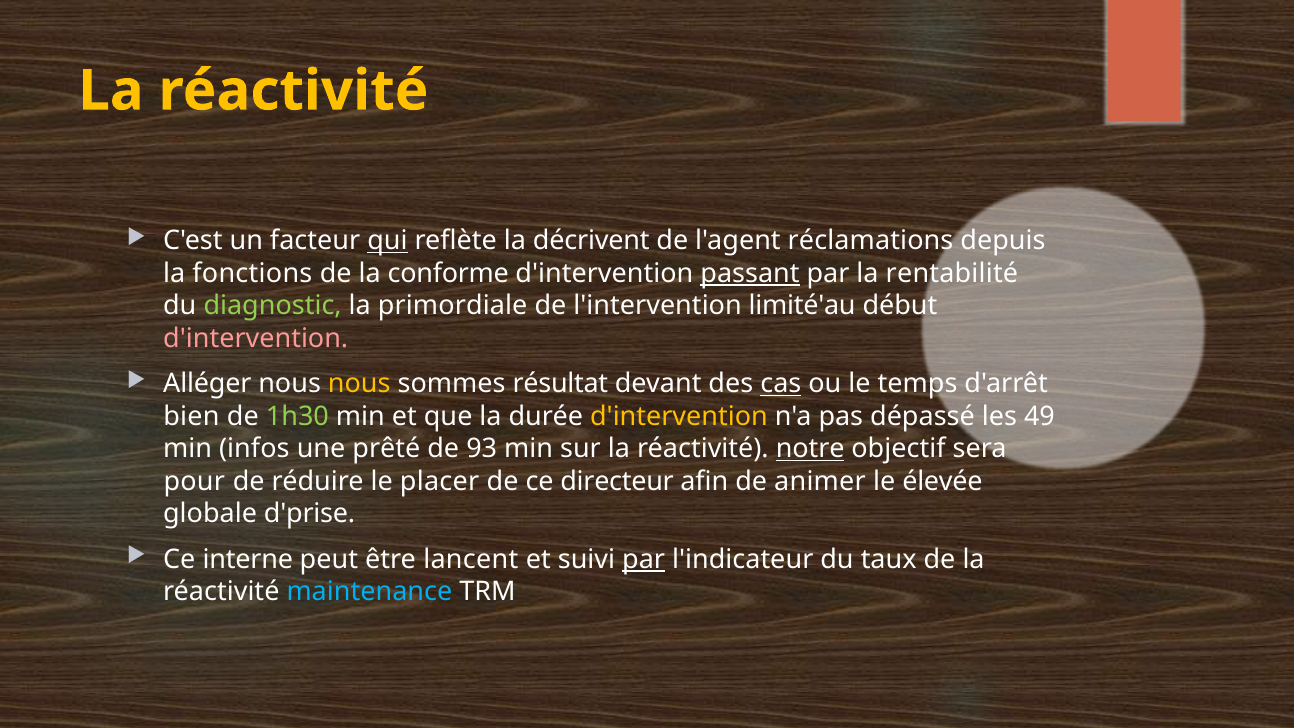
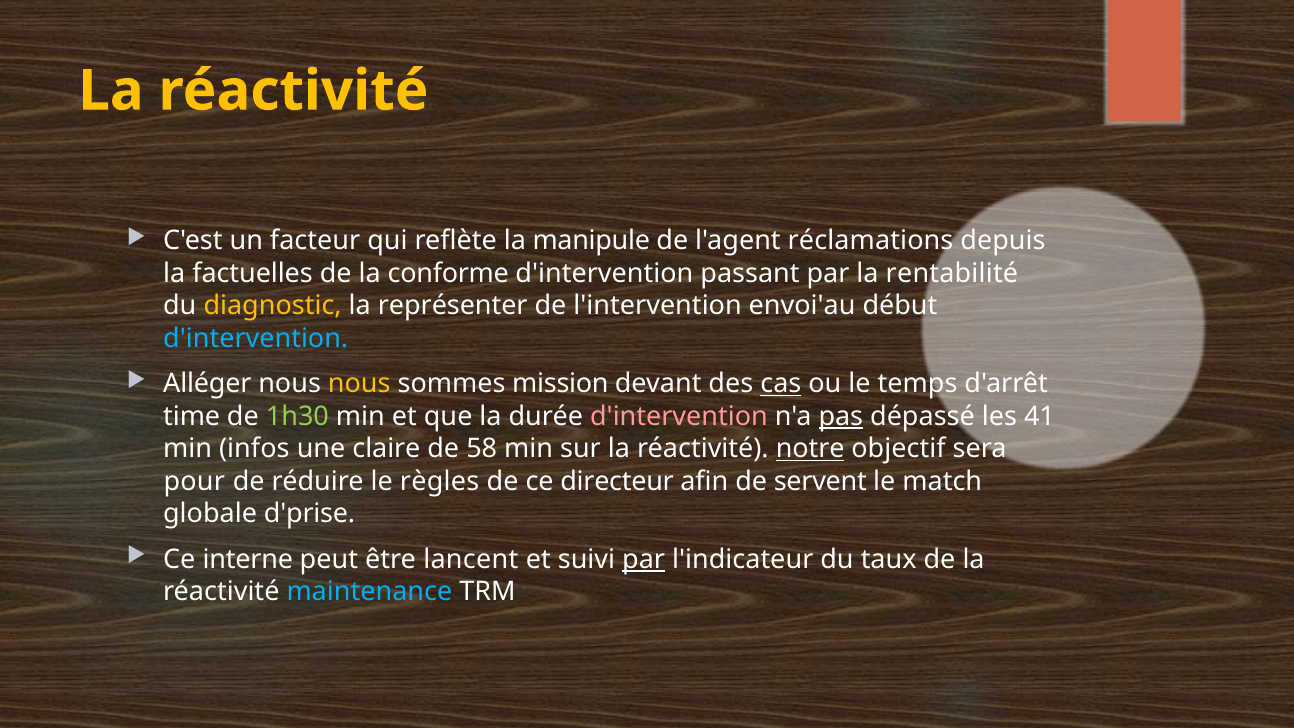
qui underline: present -> none
décrivent: décrivent -> manipule
fonctions: fonctions -> factuelles
passant underline: present -> none
diagnostic colour: light green -> yellow
primordiale: primordiale -> représenter
limité'au: limité'au -> envoi'au
d'intervention at (256, 338) colour: pink -> light blue
résultat: résultat -> mission
bien: bien -> time
d'intervention at (679, 416) colour: yellow -> pink
pas underline: none -> present
49: 49 -> 41
prêté: prêté -> claire
93: 93 -> 58
placer: placer -> règles
animer: animer -> servent
élevée: élevée -> match
